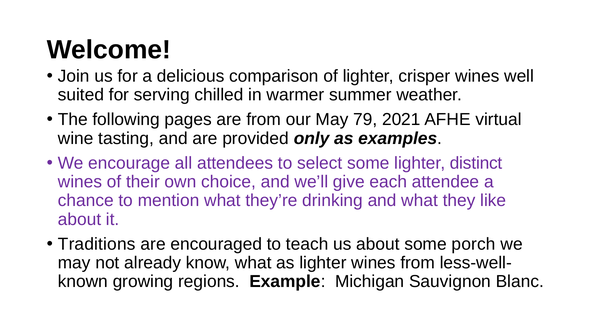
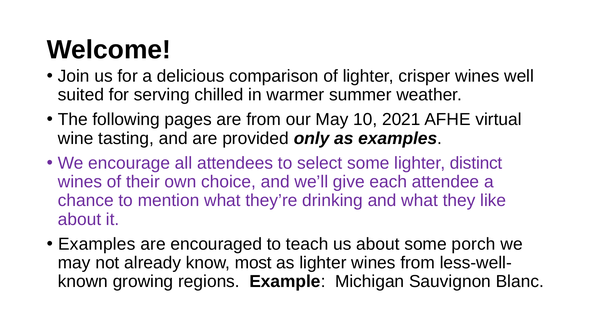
79: 79 -> 10
Traditions at (97, 244): Traditions -> Examples
know what: what -> most
